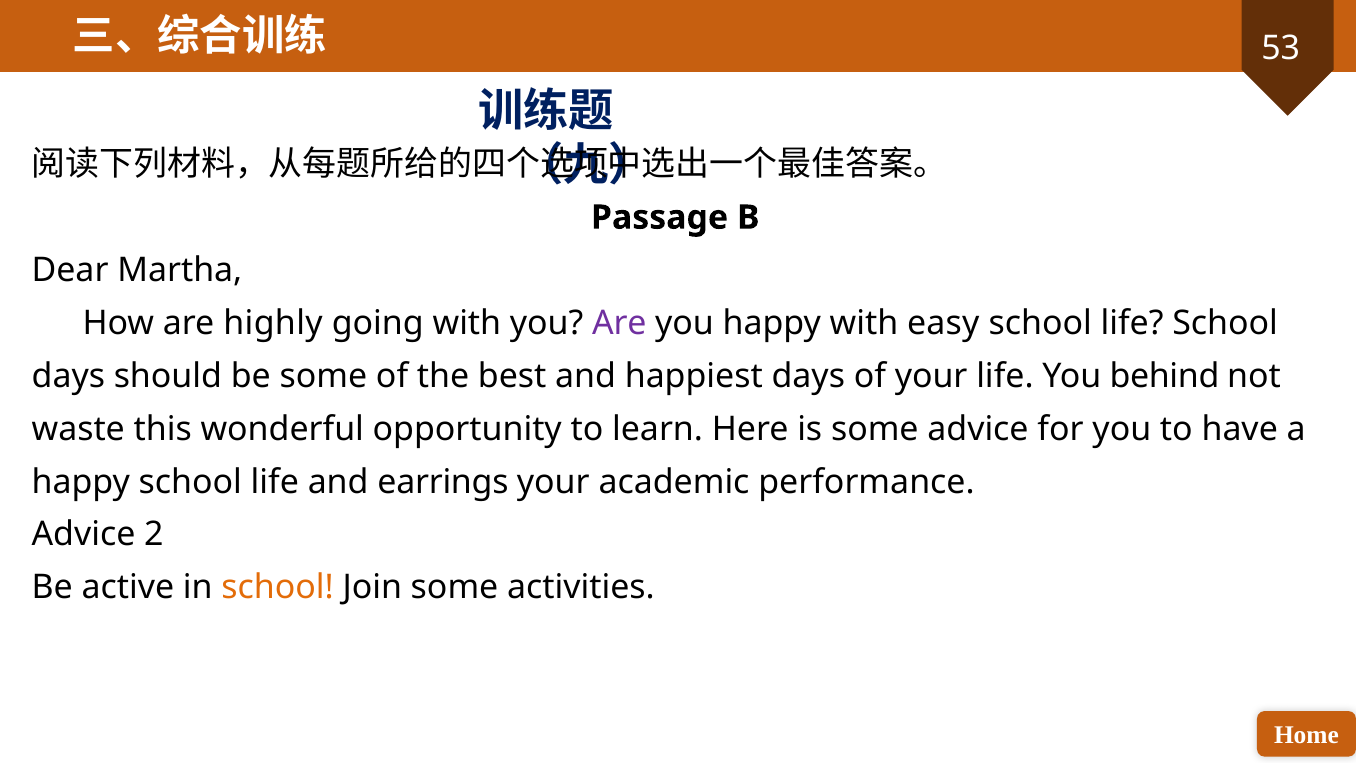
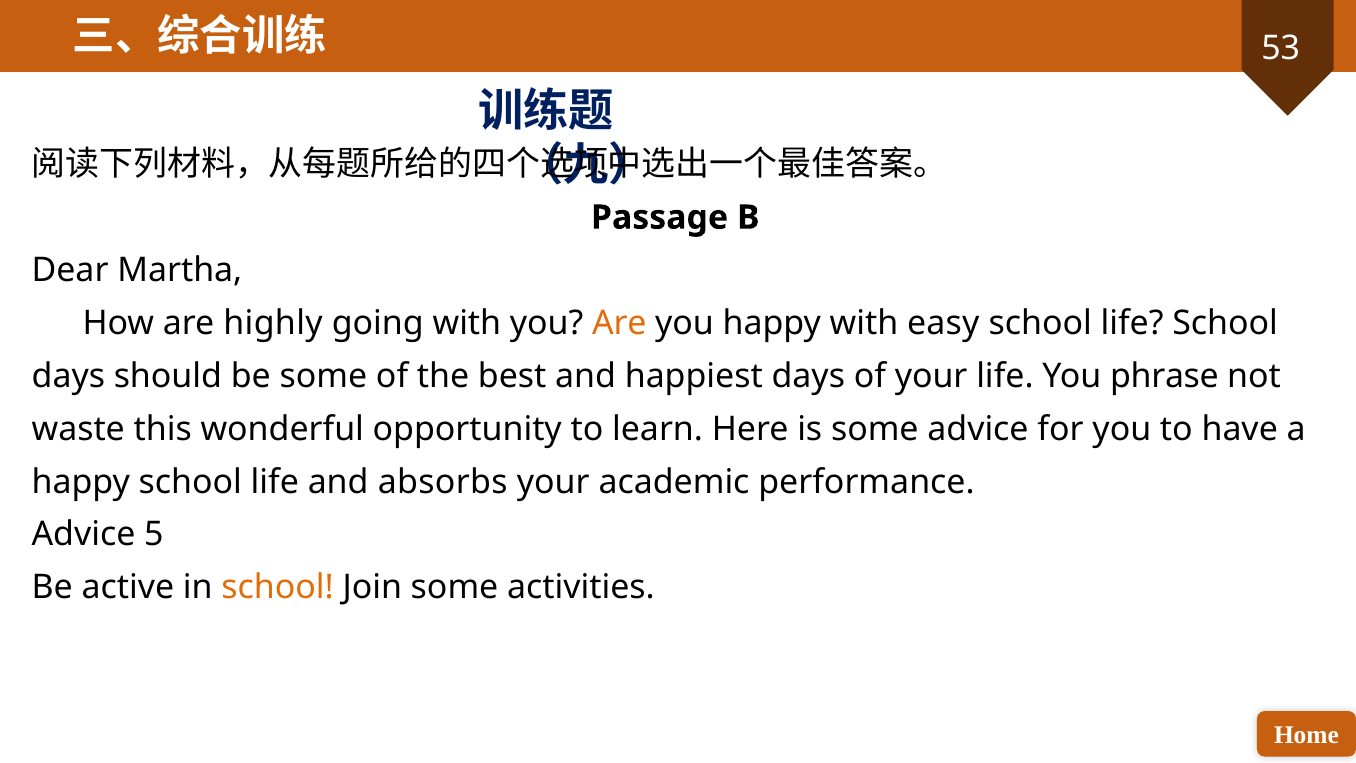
Are at (619, 323) colour: purple -> orange
behind: behind -> phrase
earrings: earrings -> absorbs
2: 2 -> 5
